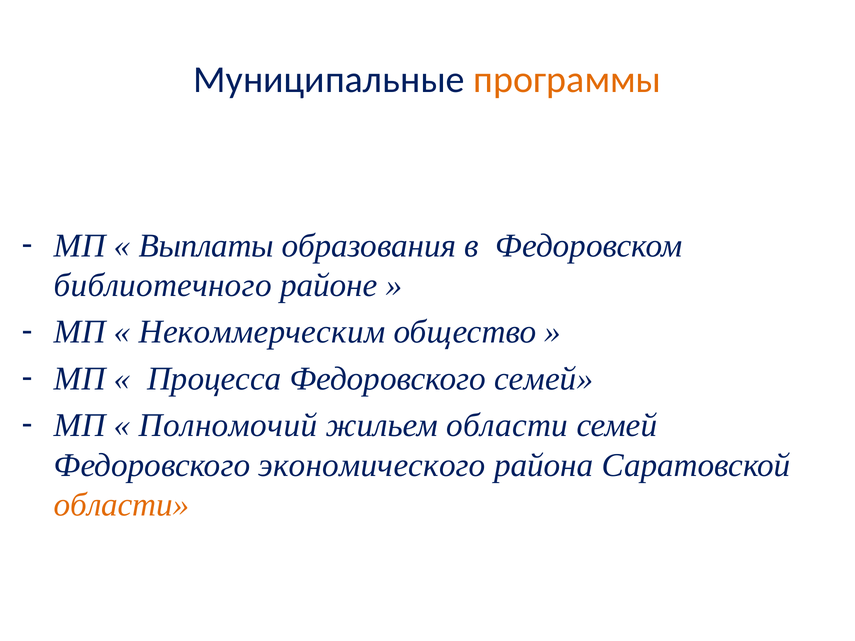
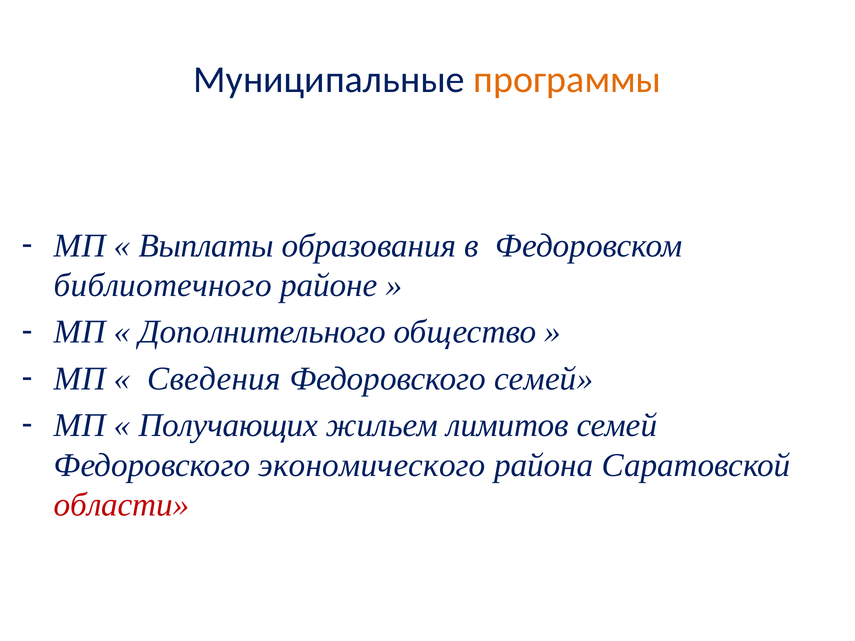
Некоммерческим: Некоммерческим -> Дополнительного
Процесса: Процесса -> Сведения
Полномочий: Полномочий -> Получающих
жильем области: области -> лимитов
области at (122, 505) colour: orange -> red
